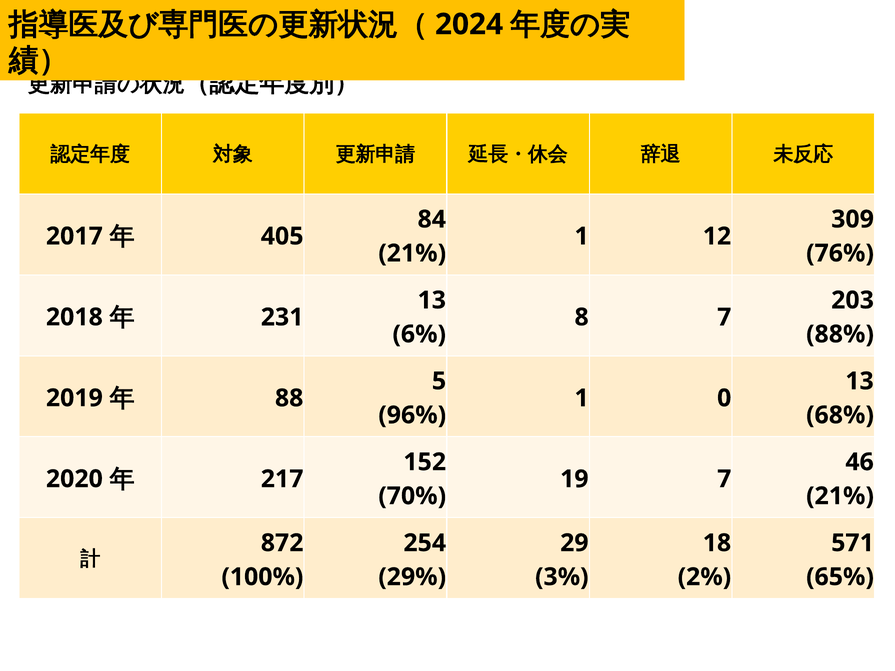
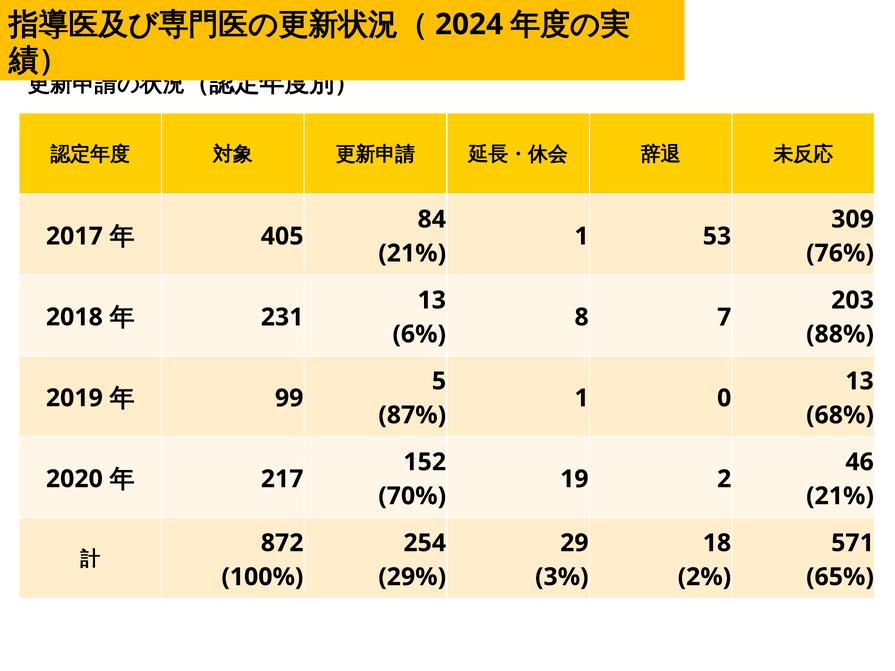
12: 12 -> 53
88: 88 -> 99
96%: 96% -> 87%
19 7: 7 -> 2
